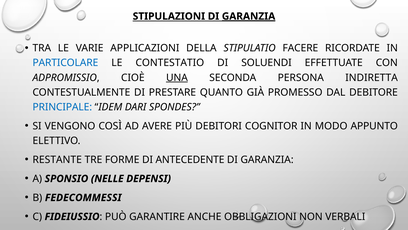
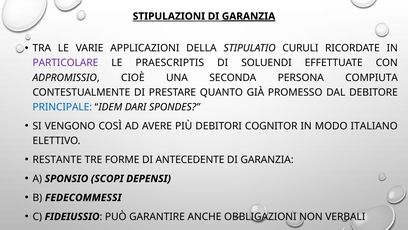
FACERE: FACERE -> CURULI
PARTICOLARE colour: blue -> purple
CONTESTATIO: CONTESTATIO -> PRAESCRIPTIS
UNA underline: present -> none
INDIRETTA: INDIRETTA -> COMPIUTA
APPUNTO: APPUNTO -> ITALIANO
NELLE: NELLE -> SCOPI
